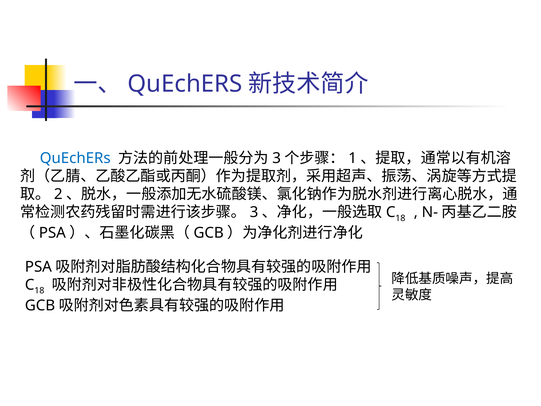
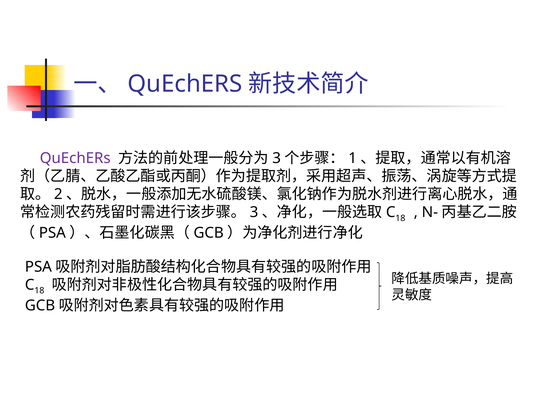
QuEchERs at (75, 158) colour: blue -> purple
